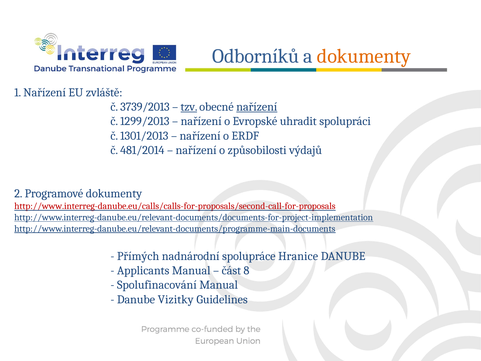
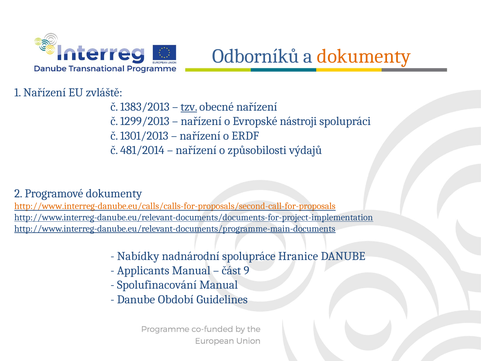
3739/2013: 3739/2013 -> 1383/2013
nařízení at (257, 107) underline: present -> none
uhradit: uhradit -> nástroji
http://www.interreg-danube.eu/calls/calls-for-proposals/second-call-for-proposals colour: red -> orange
Přímých: Přímých -> Nabídky
8: 8 -> 9
Vizitky: Vizitky -> Období
